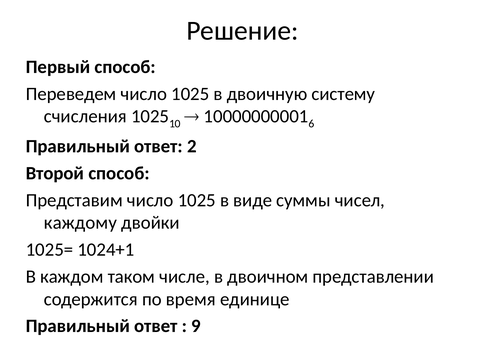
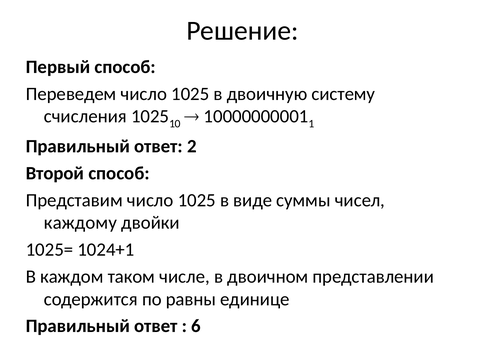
6: 6 -> 1
время: время -> равны
9: 9 -> 6
